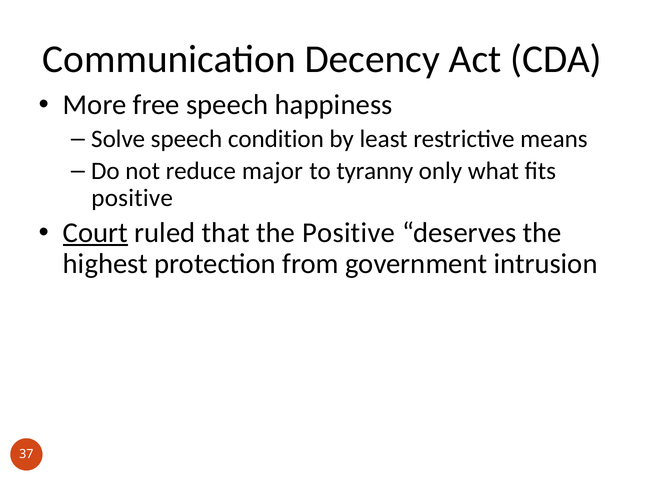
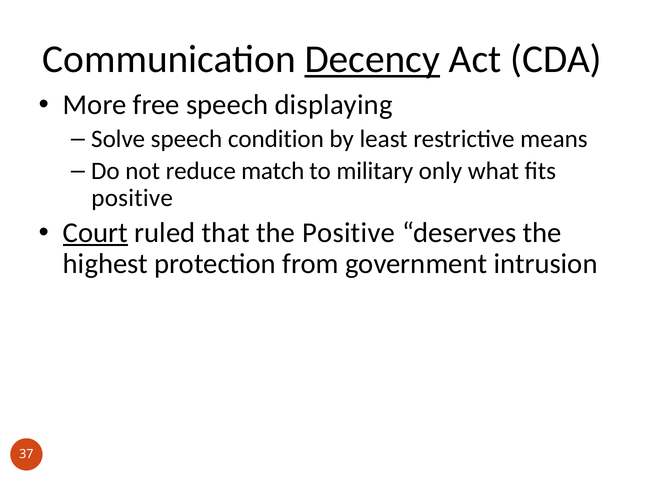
Decency underline: none -> present
happiness: happiness -> displaying
major: major -> match
tyranny: tyranny -> military
